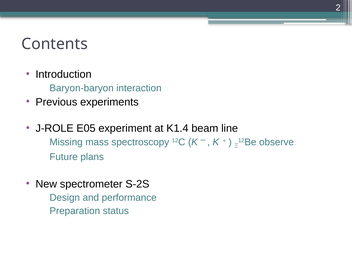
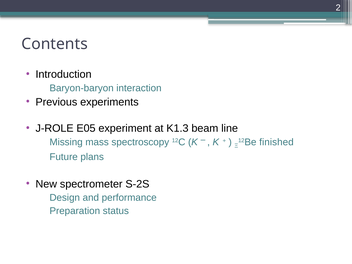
K1.4: K1.4 -> K1.3
observe: observe -> finished
